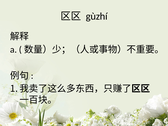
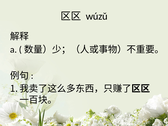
gùzhí: gùzhí -> wúzǔ
